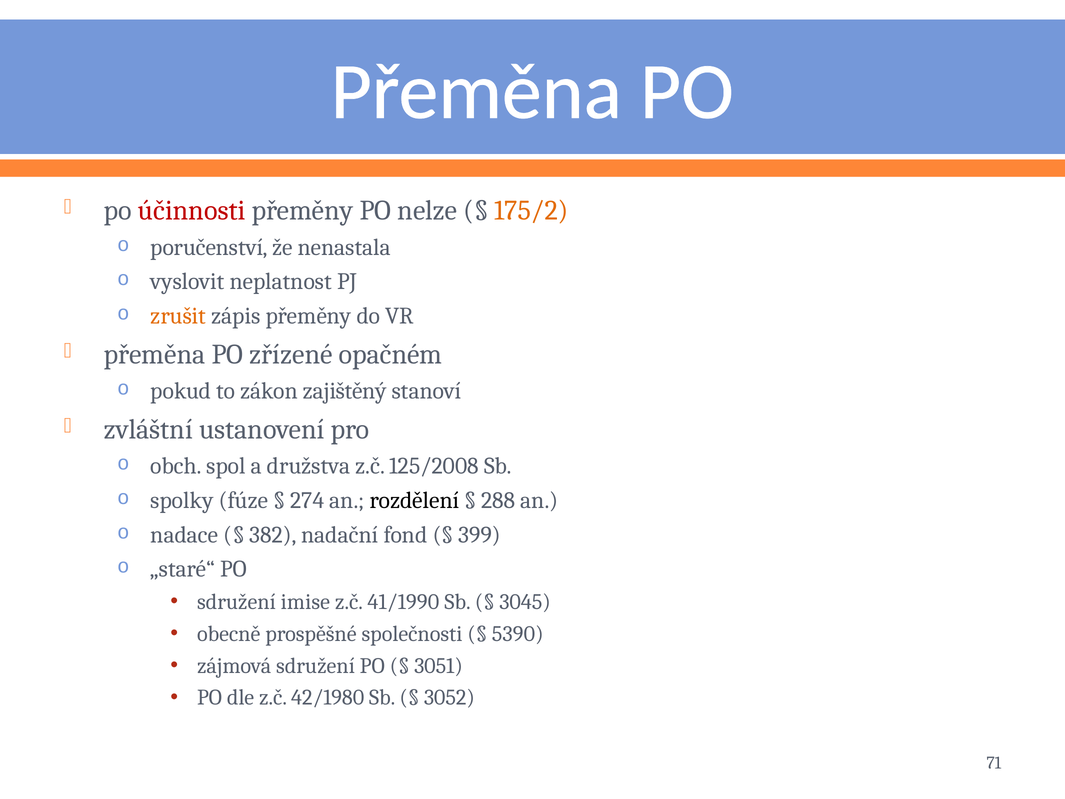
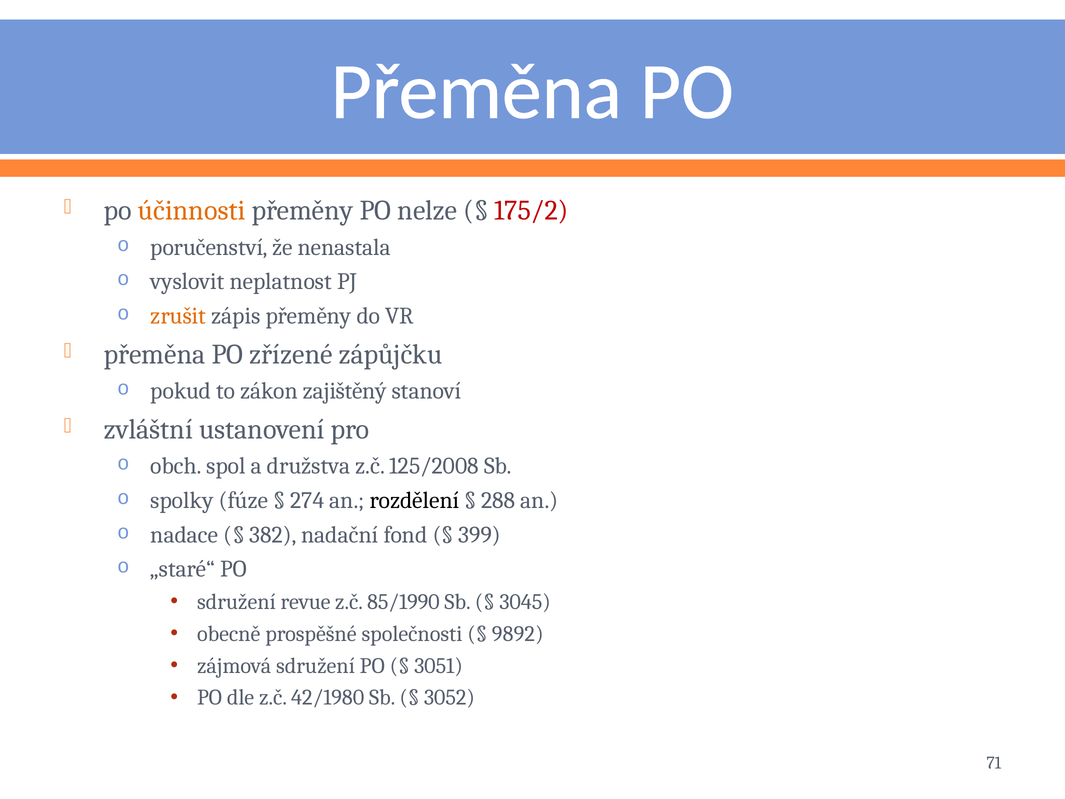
účinnosti colour: red -> orange
175/2 colour: orange -> red
opačném: opačném -> zápůjčku
imise: imise -> revue
41/1990: 41/1990 -> 85/1990
5390: 5390 -> 9892
